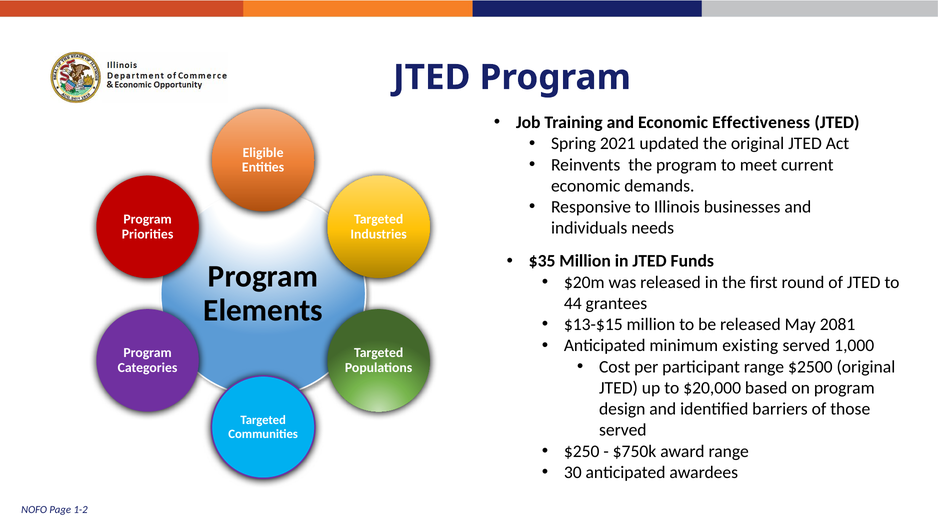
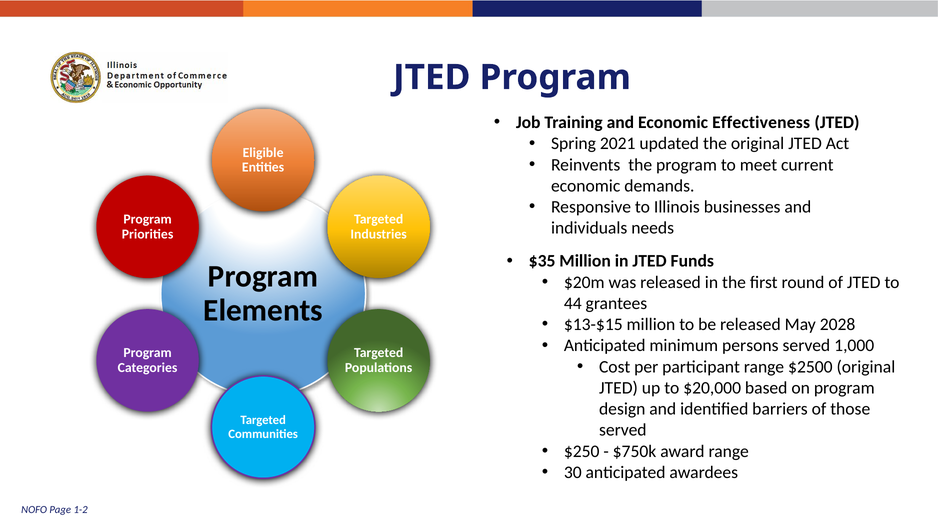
2081: 2081 -> 2028
existing: existing -> persons
